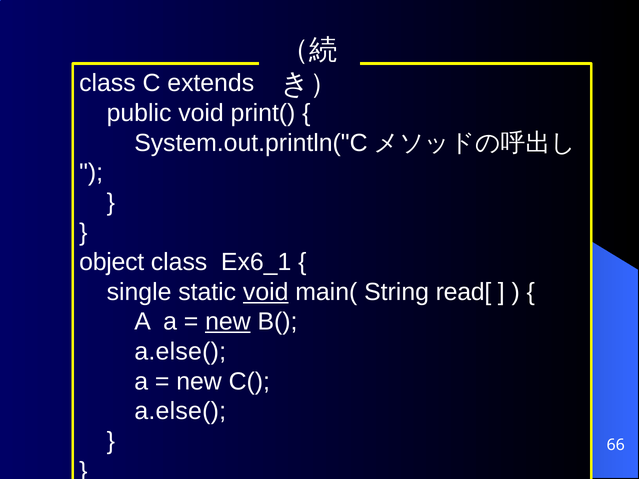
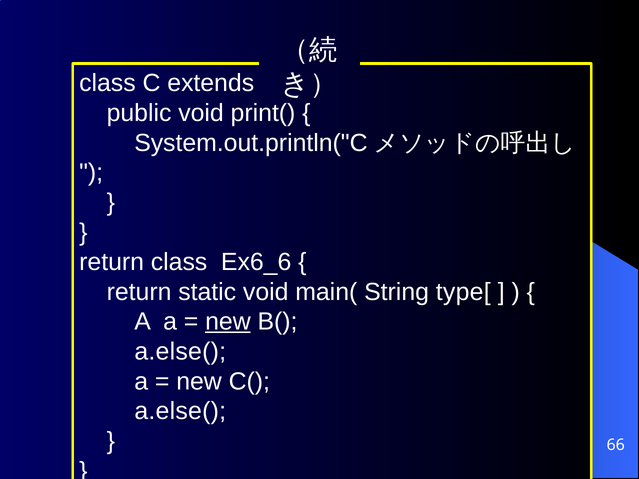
object at (112, 262): object -> return
Ex6_1: Ex6_1 -> Ex6_6
single at (139, 292): single -> return
void at (266, 292) underline: present -> none
read[: read[ -> type[
